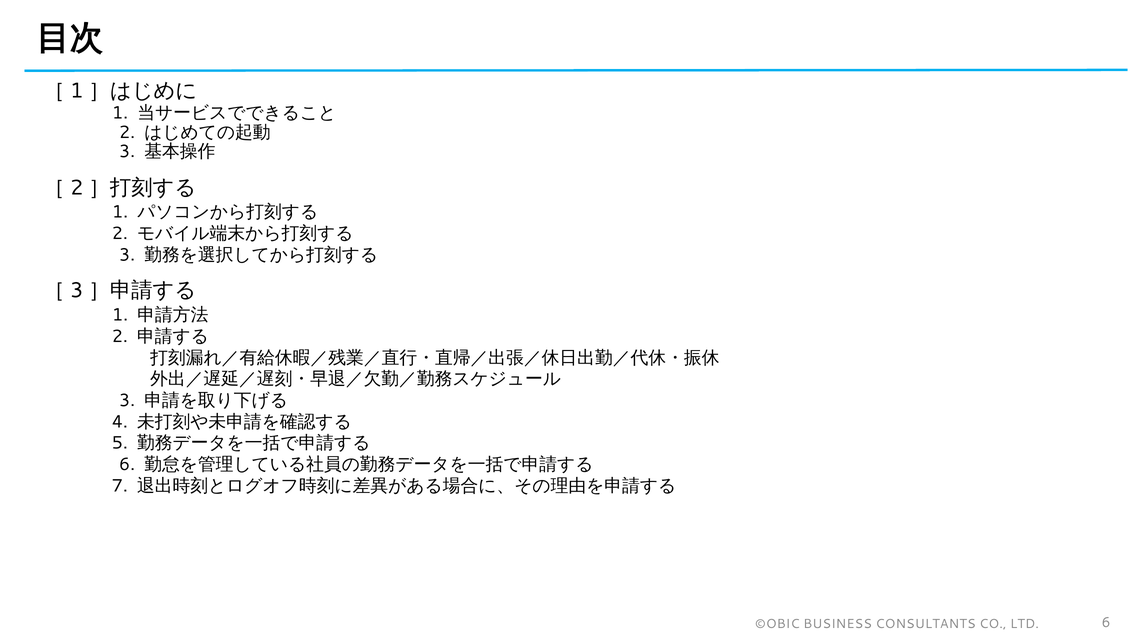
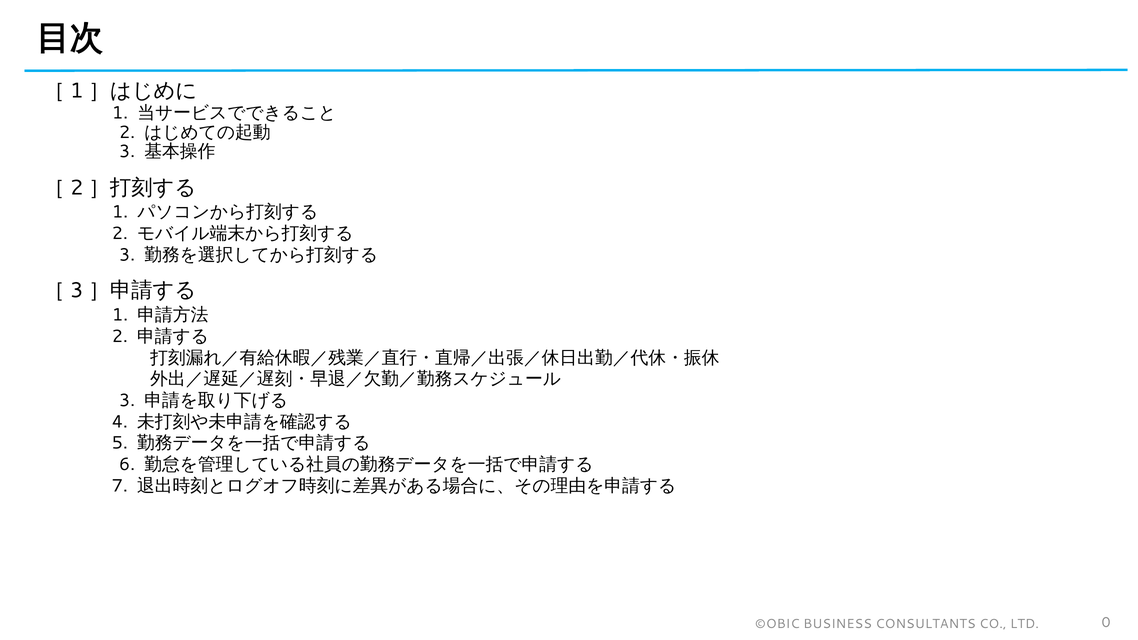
LTD 6: 6 -> 0
